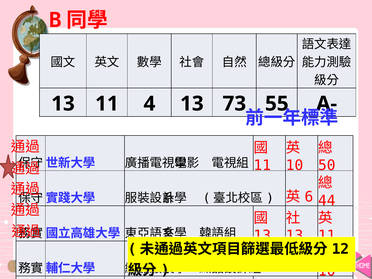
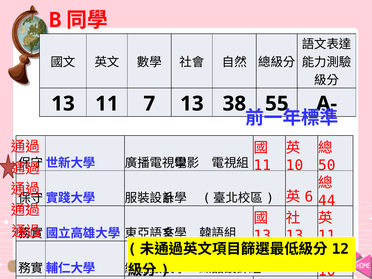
4: 4 -> 7
73: 73 -> 38
